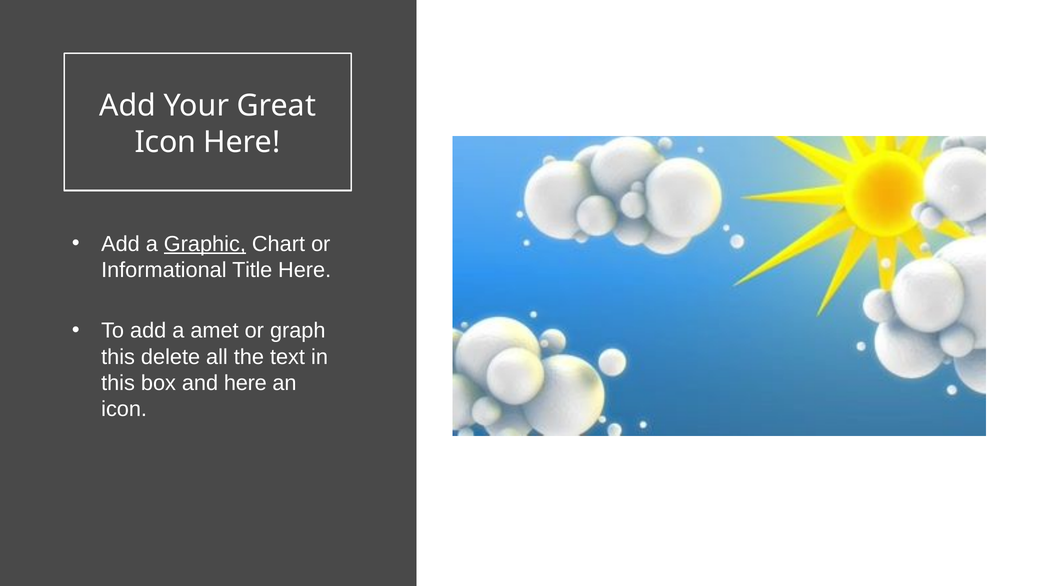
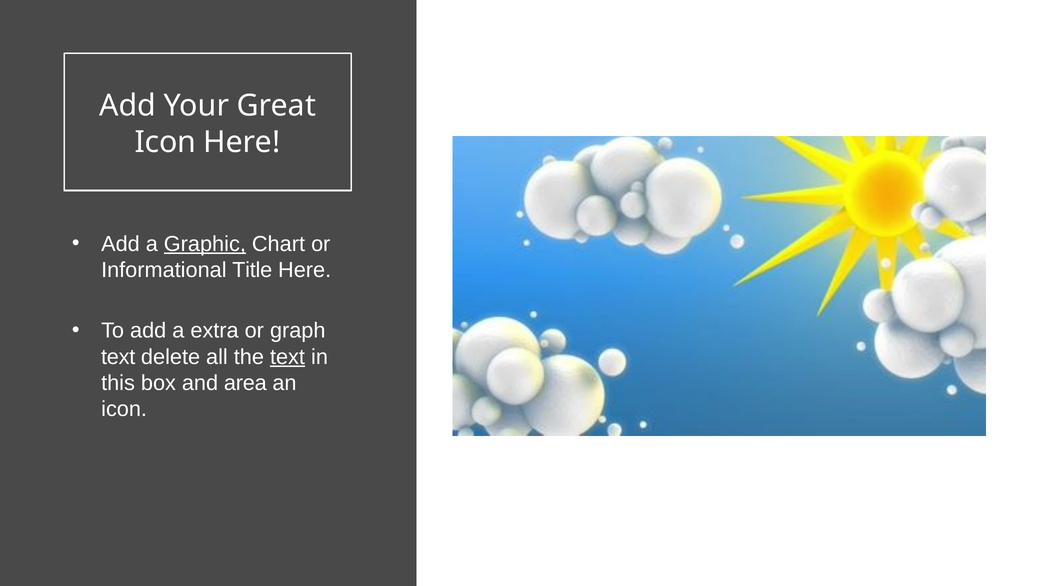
amet: amet -> extra
this at (118, 357): this -> text
text at (287, 357) underline: none -> present
and here: here -> area
